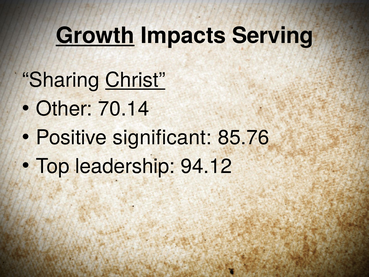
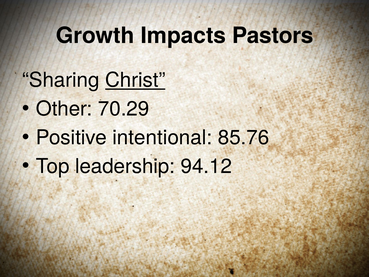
Growth underline: present -> none
Serving: Serving -> Pastors
70.14: 70.14 -> 70.29
significant: significant -> intentional
